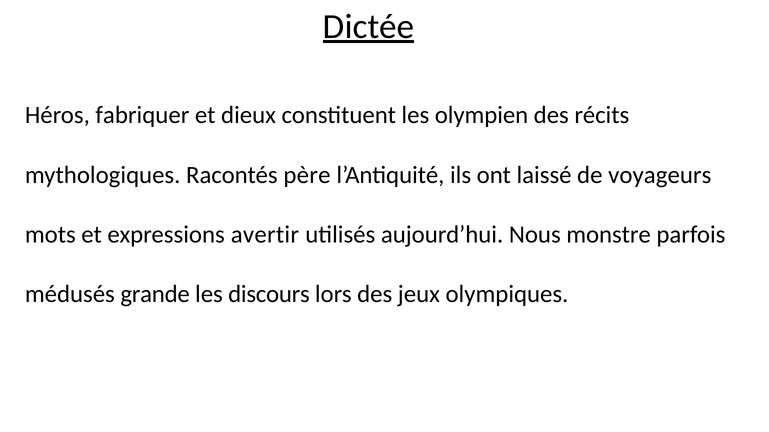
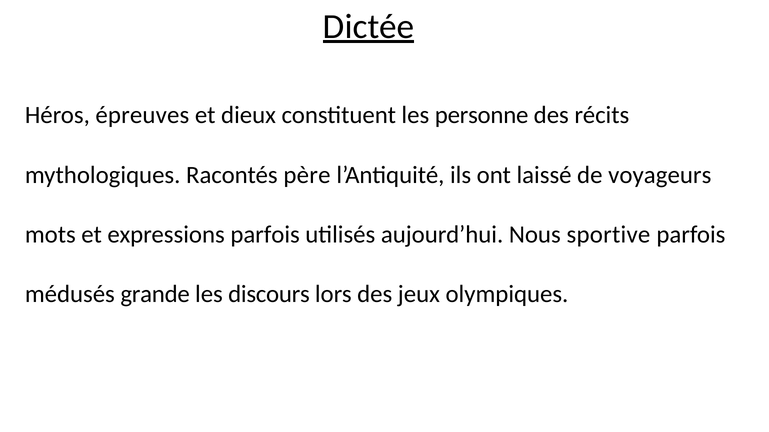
fabriquer: fabriquer -> épreuves
olympien: olympien -> personne
expressions avertir: avertir -> parfois
monstre: monstre -> sportive
